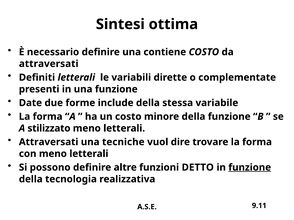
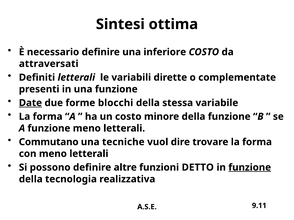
contiene: contiene -> inferiore
Date underline: none -> present
include: include -> blocchi
A stilizzato: stilizzato -> funzione
Attraversati at (49, 142): Attraversati -> Commutano
